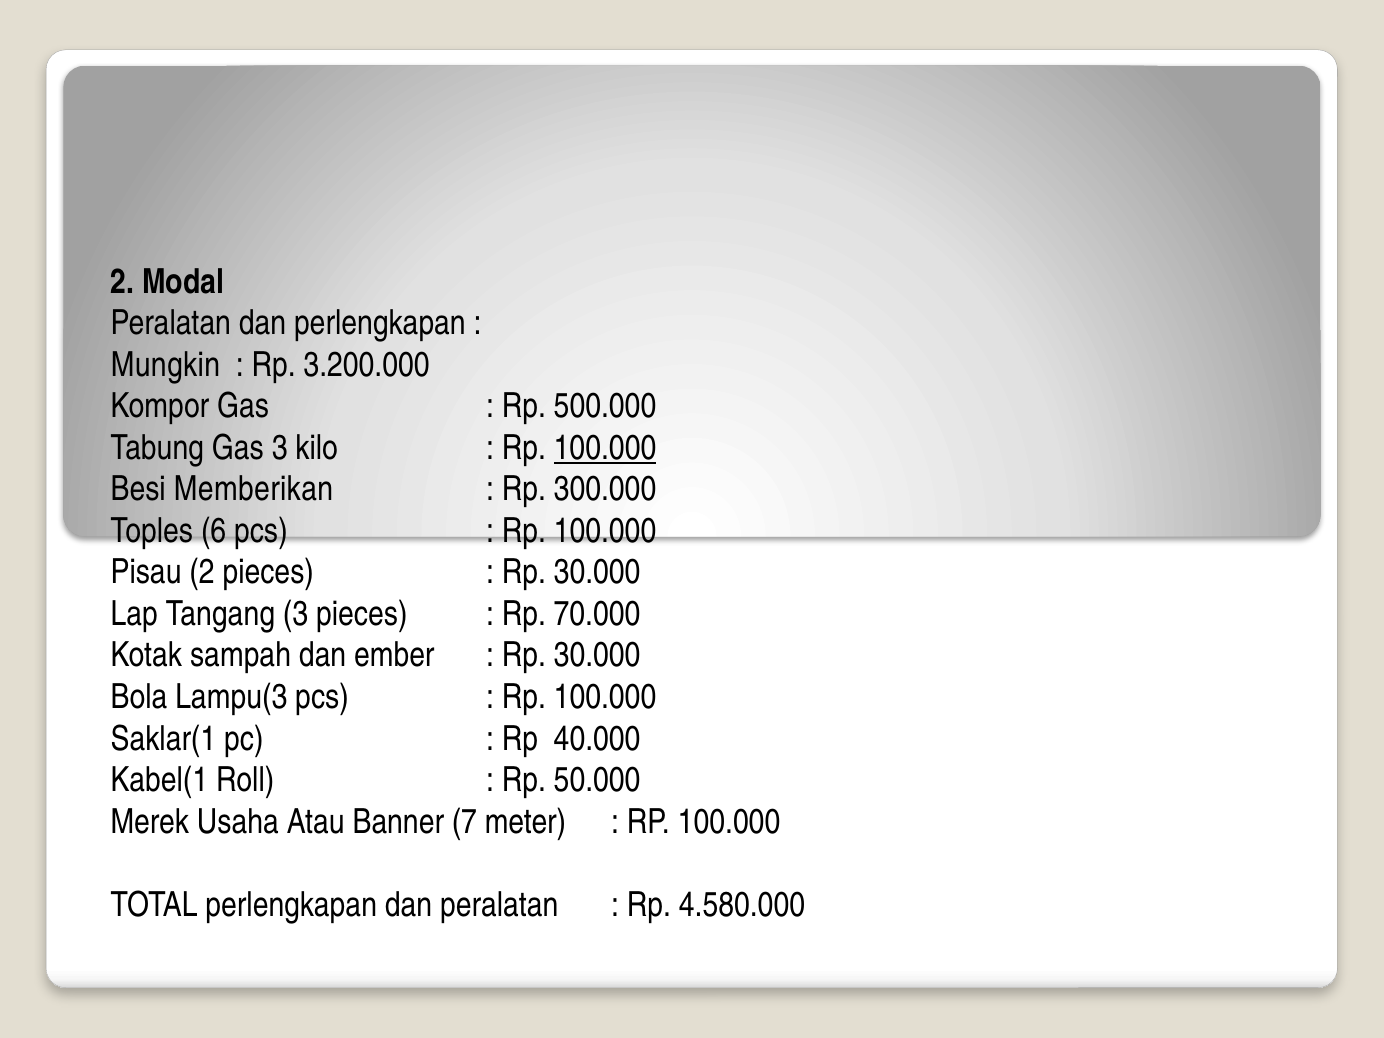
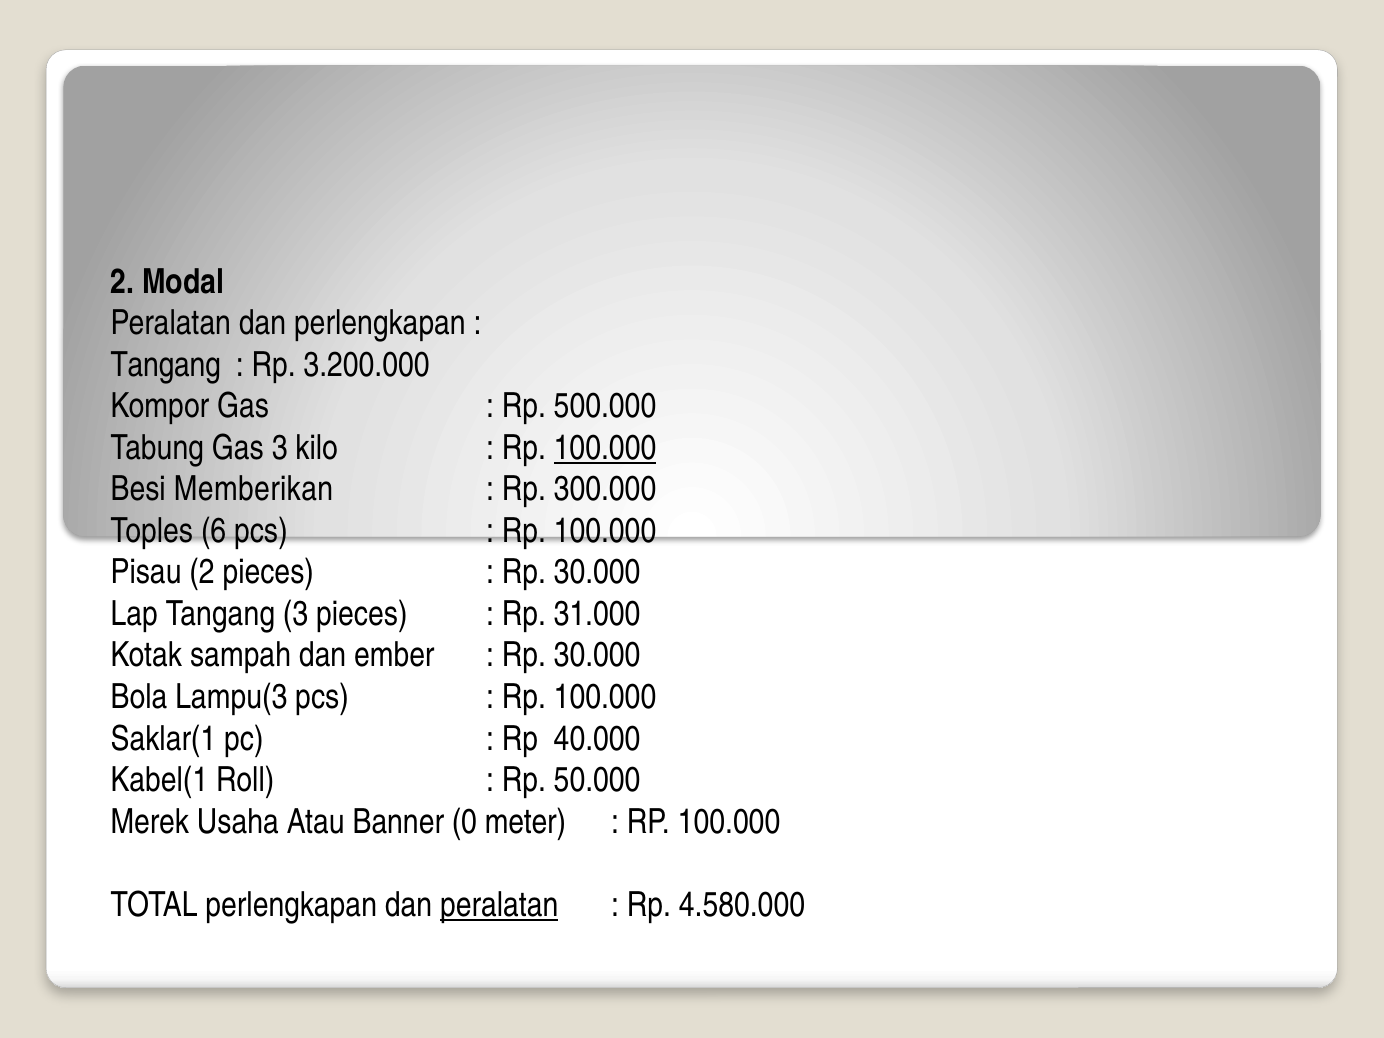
Mungkin at (165, 365): Mungkin -> Tangang
70.000: 70.000 -> 31.000
7: 7 -> 0
peralatan at (499, 905) underline: none -> present
